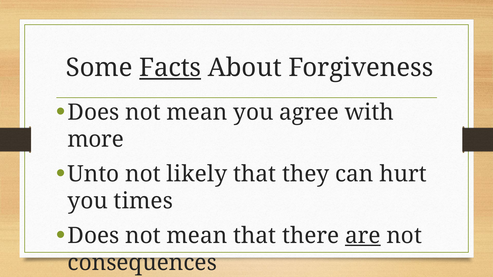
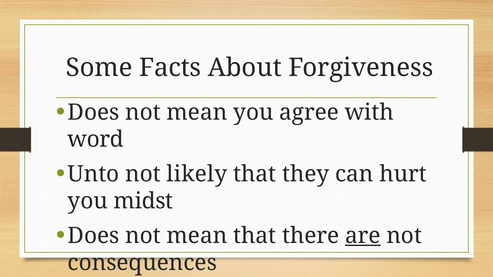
Facts underline: present -> none
more: more -> word
times: times -> midst
